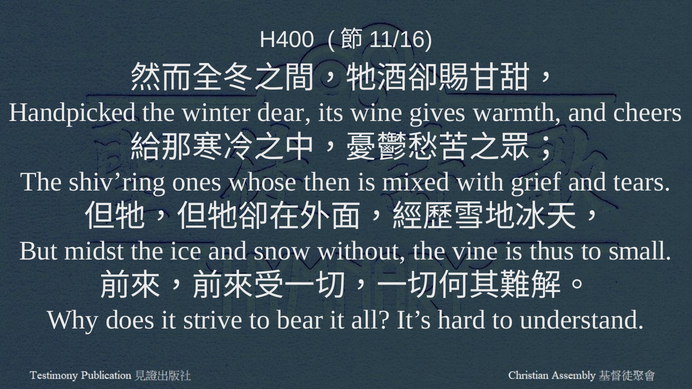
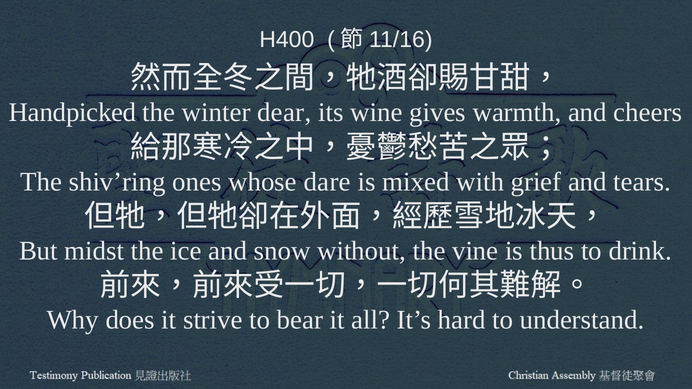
then: then -> dare
small: small -> drink
